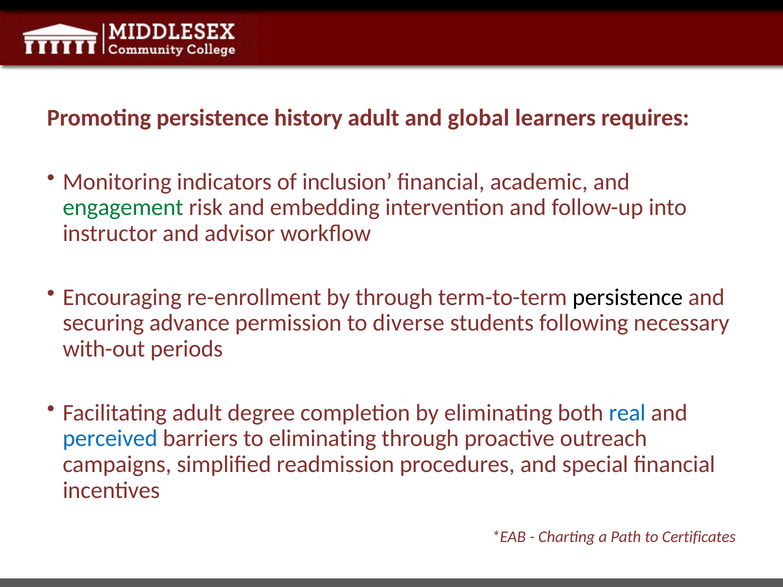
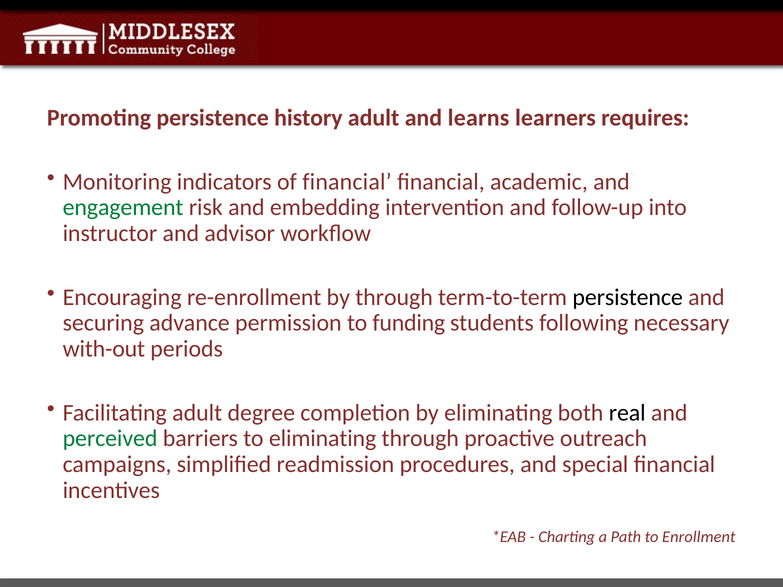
global: global -> learns
of inclusion: inclusion -> financial
diverse: diverse -> funding
real colour: blue -> black
perceived colour: blue -> green
Certificates: Certificates -> Enrollment
